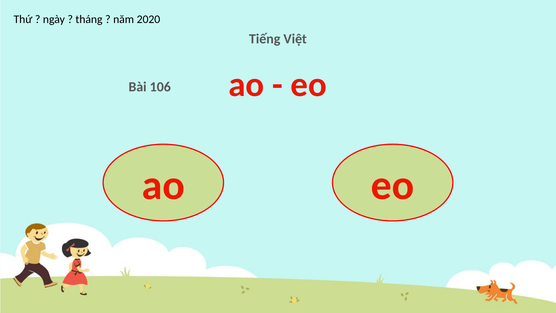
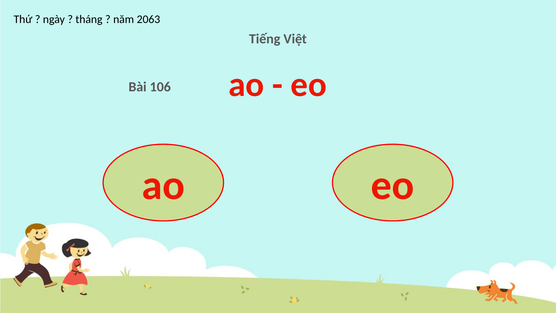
2020: 2020 -> 2063
